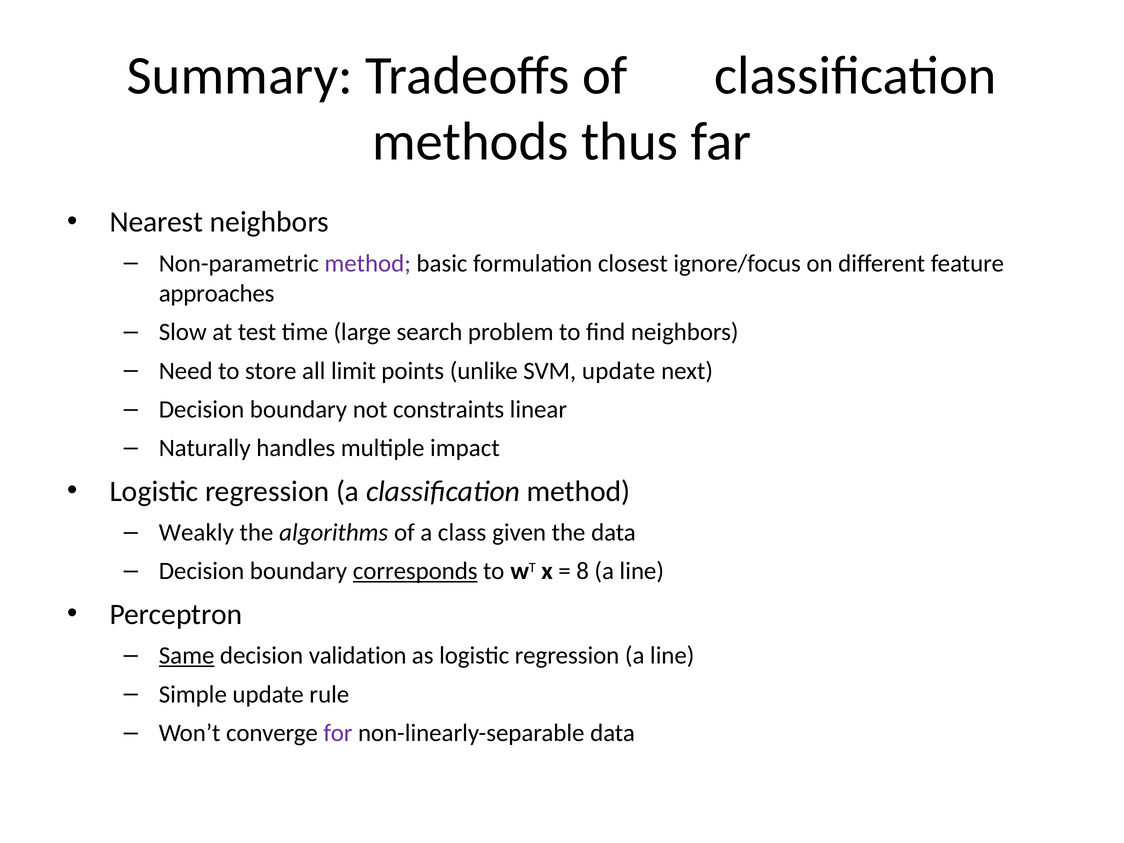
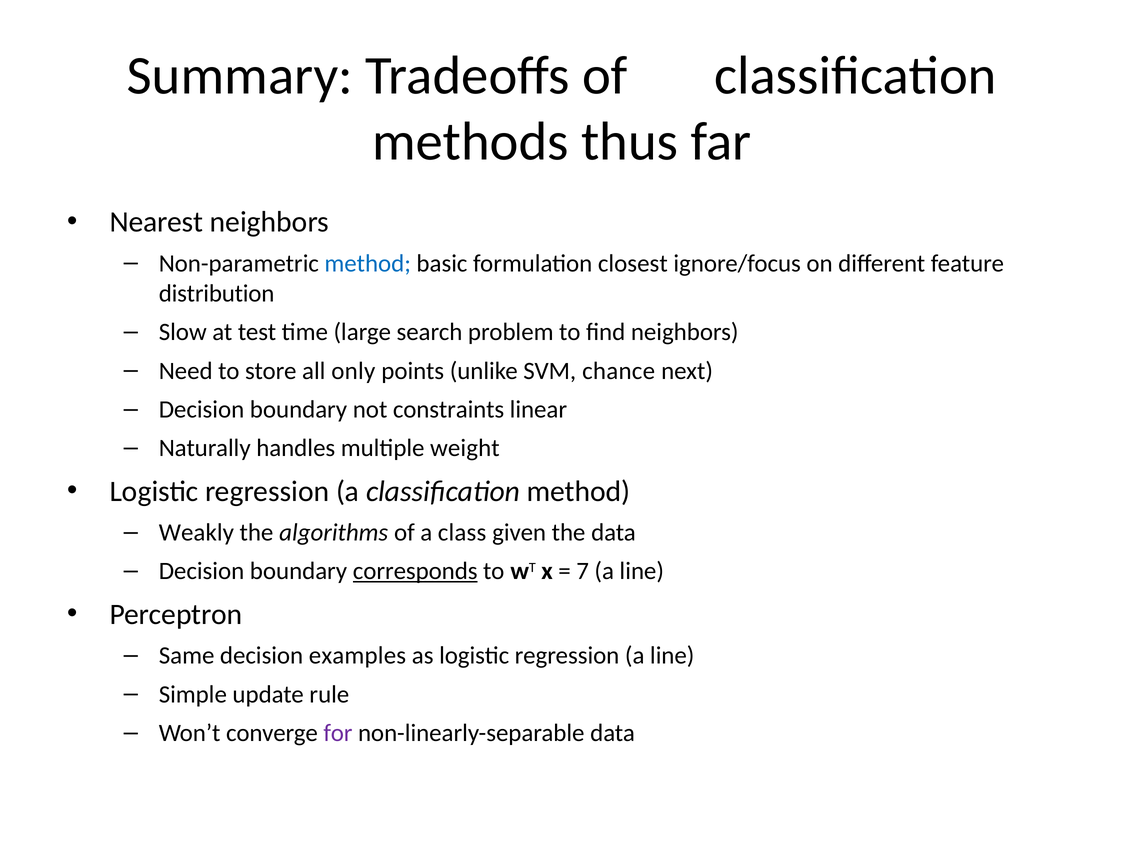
method at (368, 263) colour: purple -> blue
approaches: approaches -> distribution
limit: limit -> only
SVM update: update -> chance
impact: impact -> weight
8: 8 -> 7
Same underline: present -> none
validation: validation -> examples
